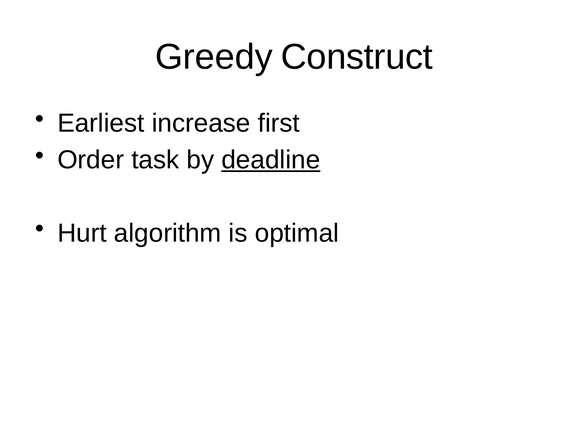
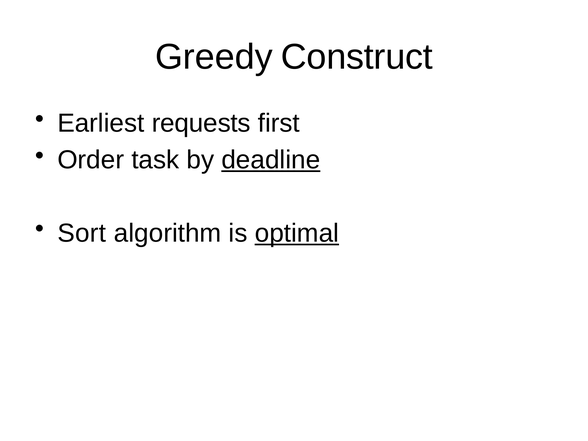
increase: increase -> requests
Hurt: Hurt -> Sort
optimal underline: none -> present
